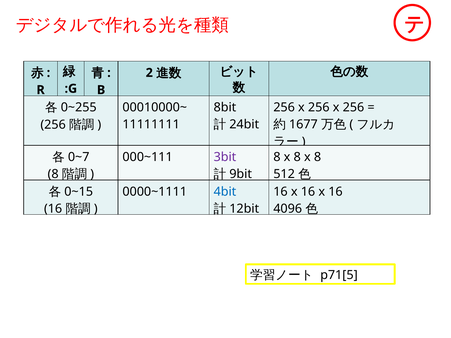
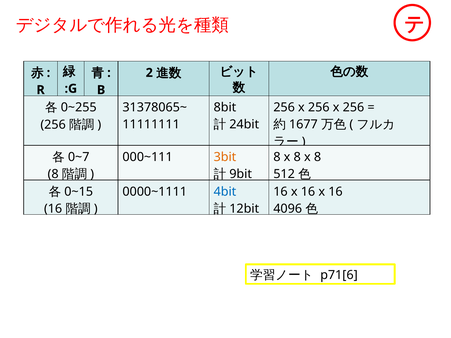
00010000~: 00010000~ -> 31378065~
3bit colour: purple -> orange
p71[5: p71[5 -> p71[6
